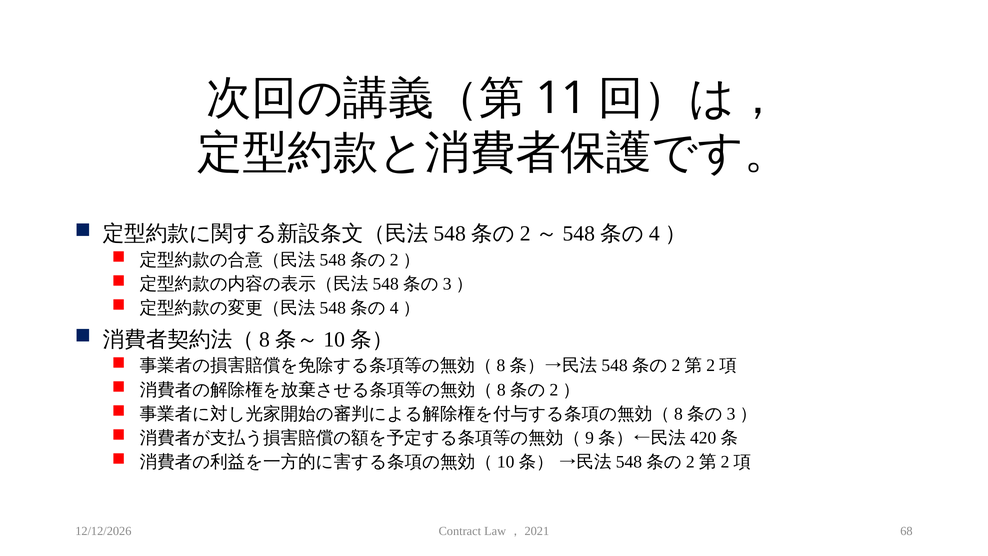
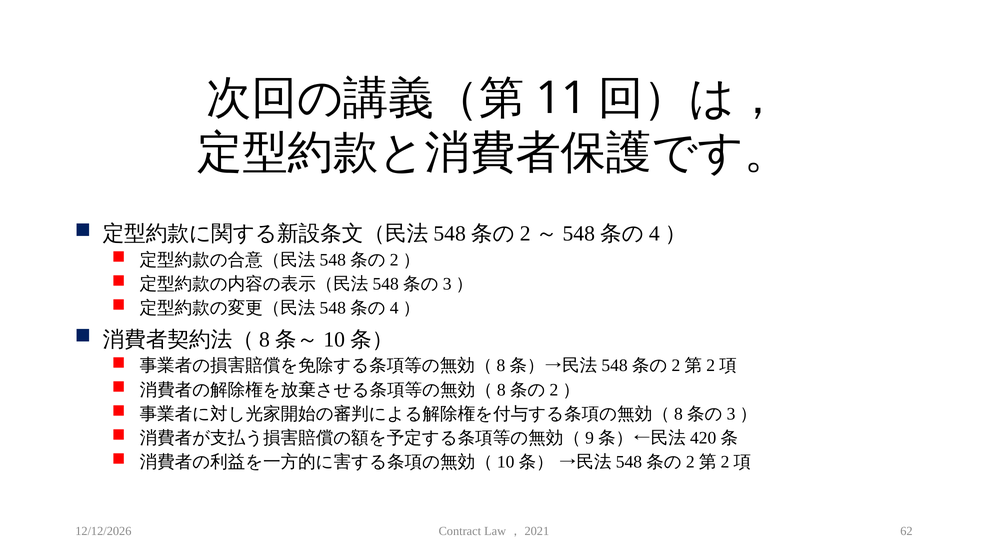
68: 68 -> 62
